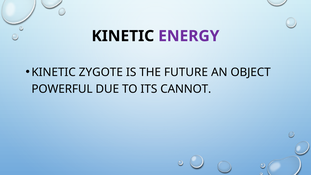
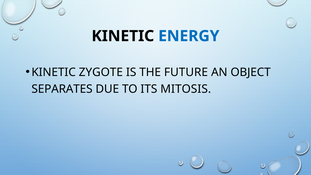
ENERGY colour: purple -> blue
POWERFUL: POWERFUL -> SEPARATES
CANNOT: CANNOT -> MITOSIS
